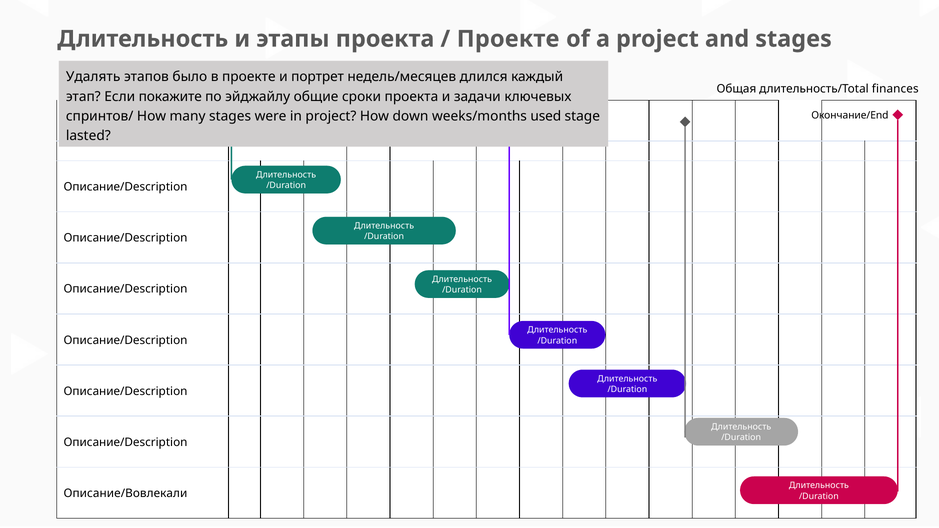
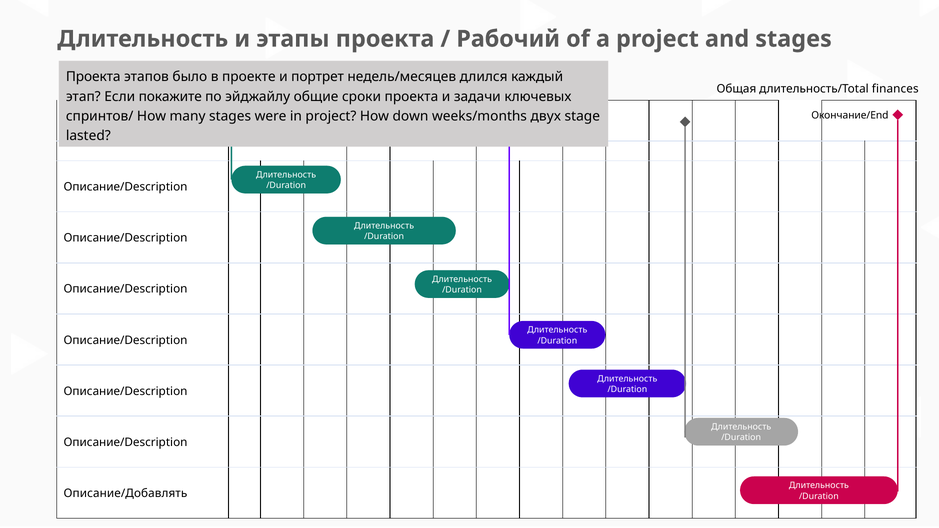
Проекте at (508, 39): Проекте -> Рабочий
Удалять at (93, 77): Удалять -> Проекта
used: used -> двух
Описание/Вовлекали: Описание/Вовлекали -> Описание/Добавлять
